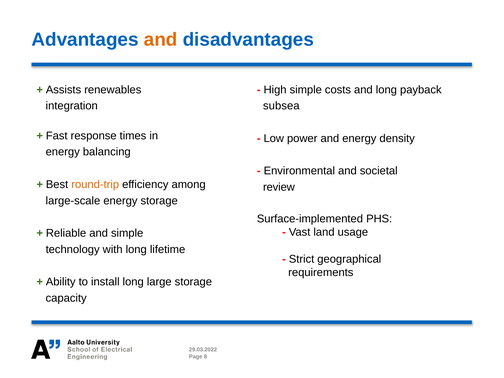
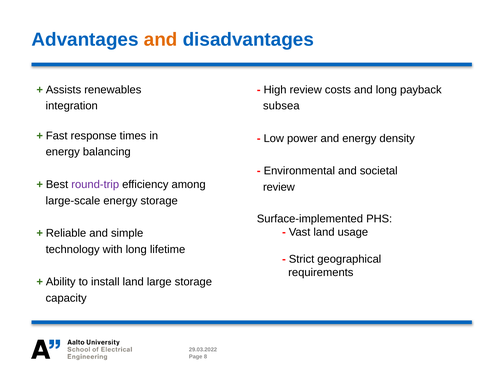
High simple: simple -> review
round-trip colour: orange -> purple
install long: long -> land
